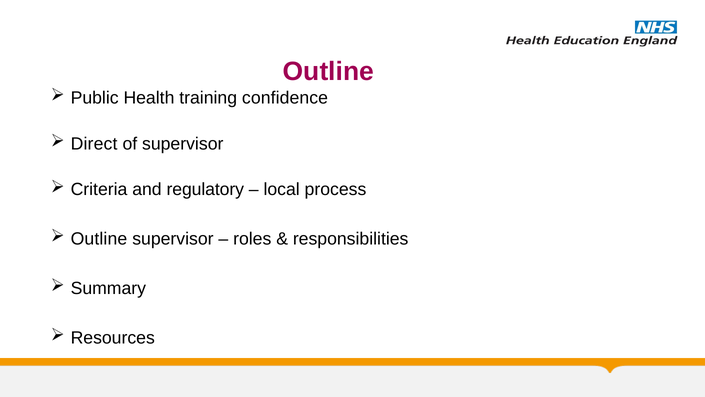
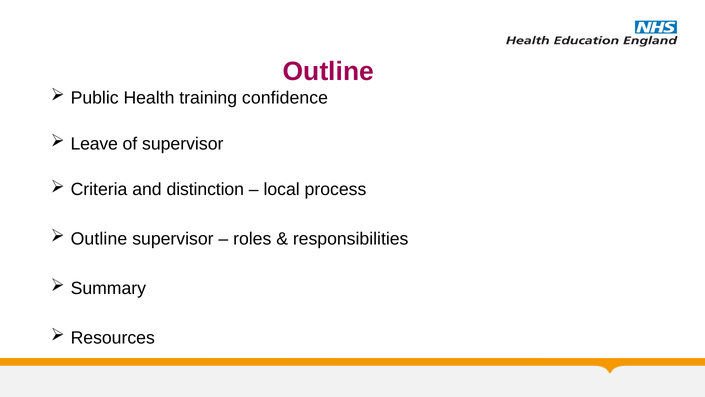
Direct: Direct -> Leave
regulatory: regulatory -> distinction
